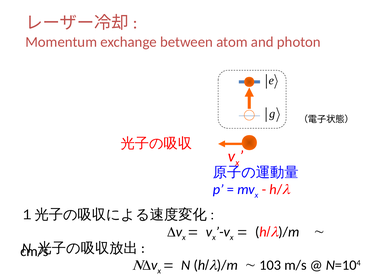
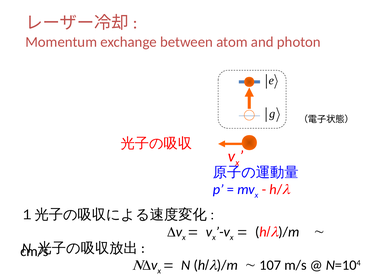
103: 103 -> 107
